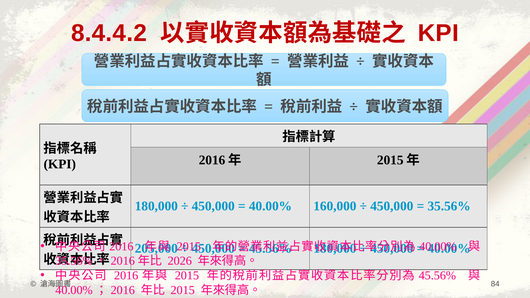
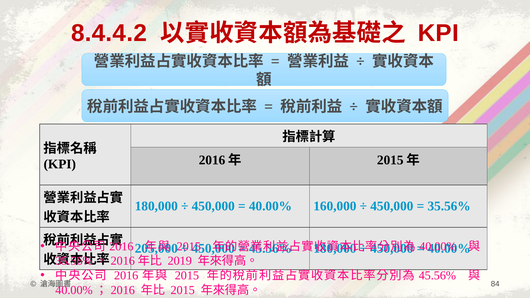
2026: 2026 -> 2019
